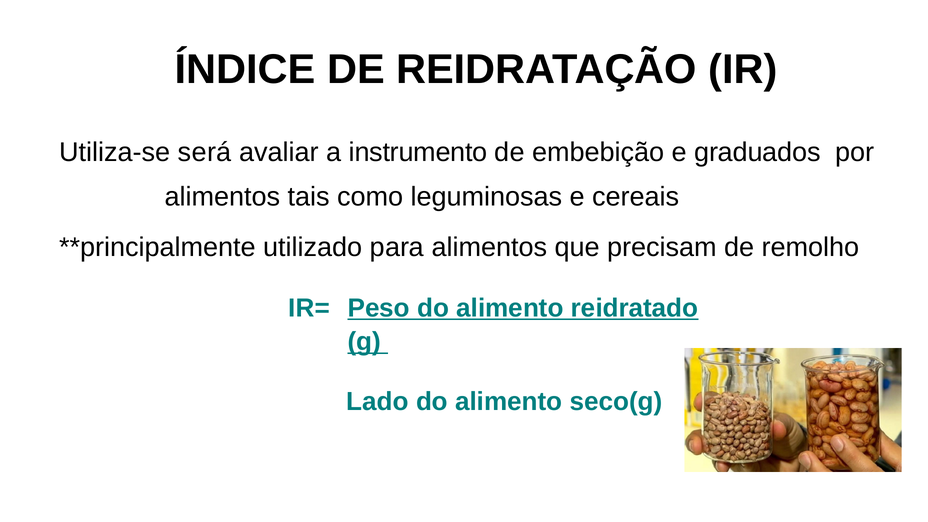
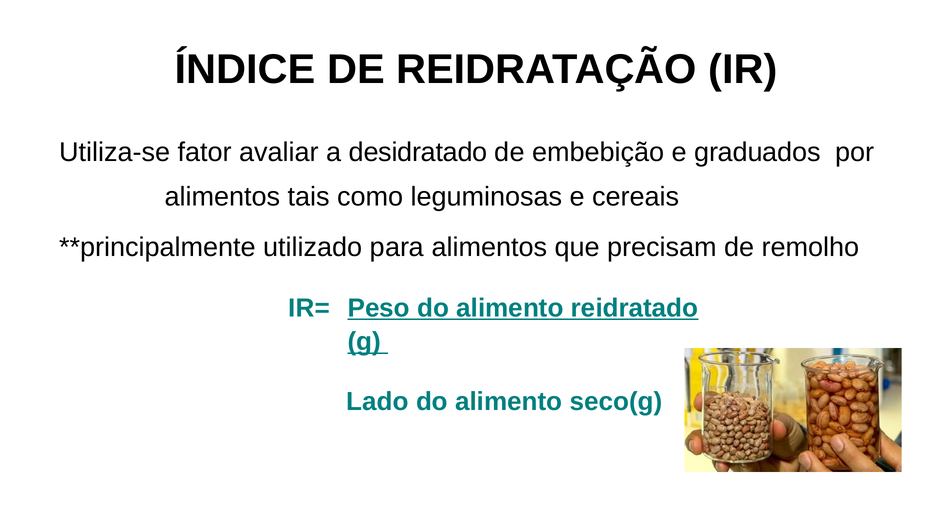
será: será -> fator
instrumento: instrumento -> desidratado
